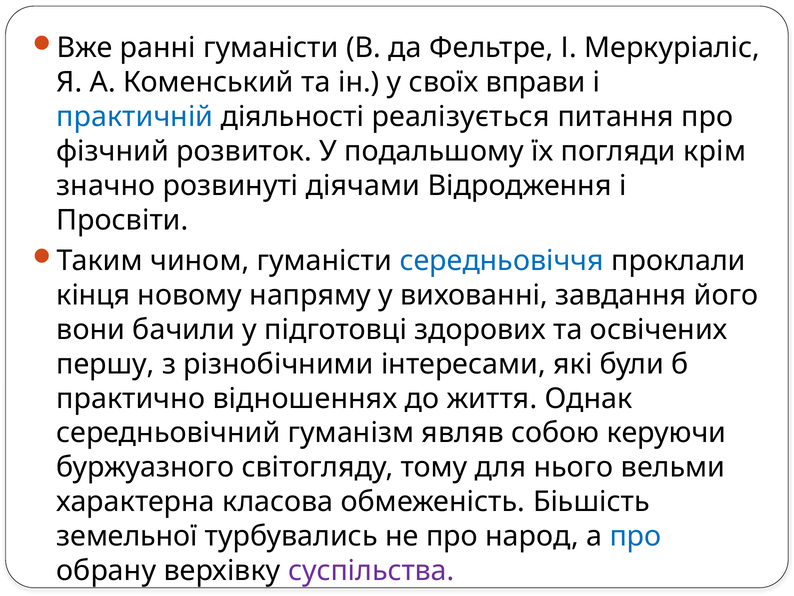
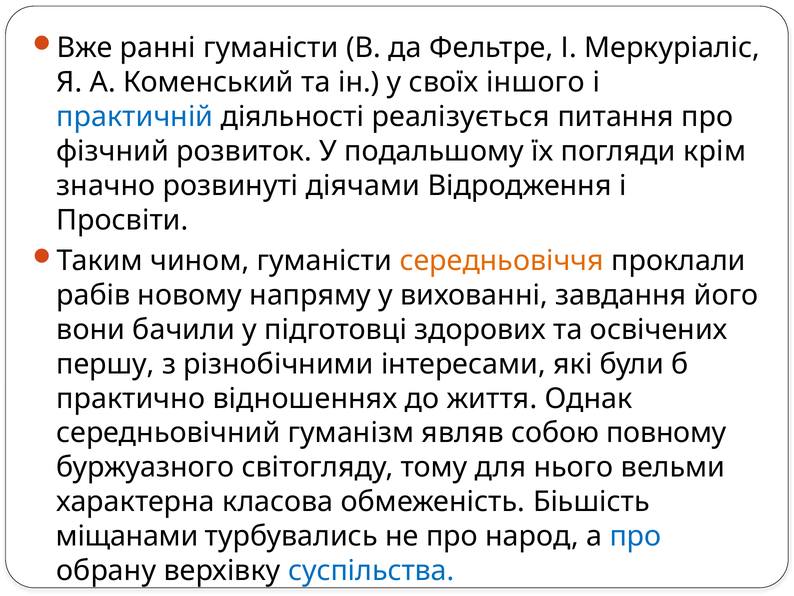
вправи: вправи -> іншого
середньовіччя colour: blue -> orange
кінця: кінця -> рабів
керуючи: керуючи -> повному
земельної: земельної -> міщанами
суспільства colour: purple -> blue
